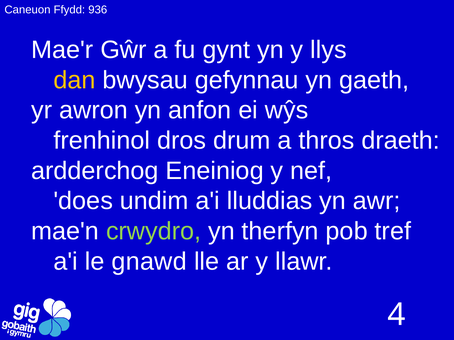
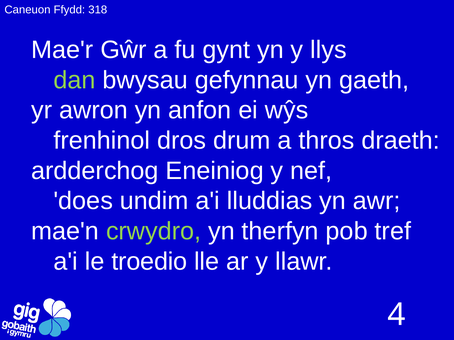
936: 936 -> 318
dan colour: yellow -> light green
gnawd: gnawd -> troedio
